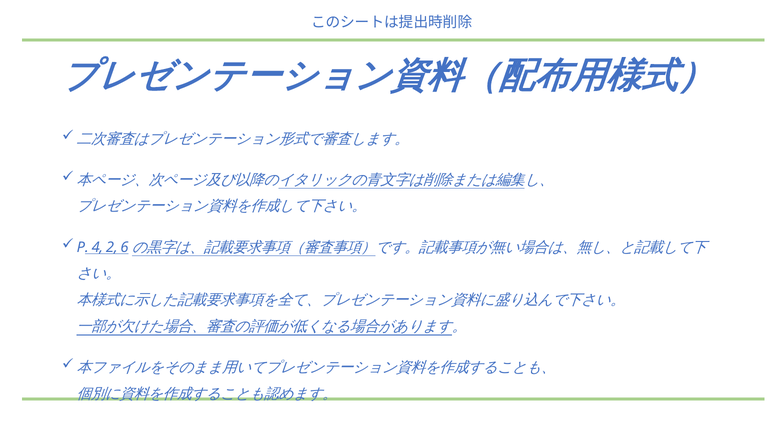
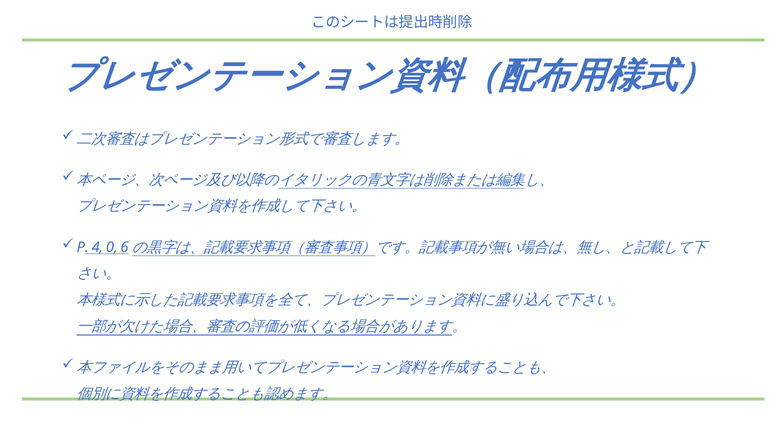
2: 2 -> 0
